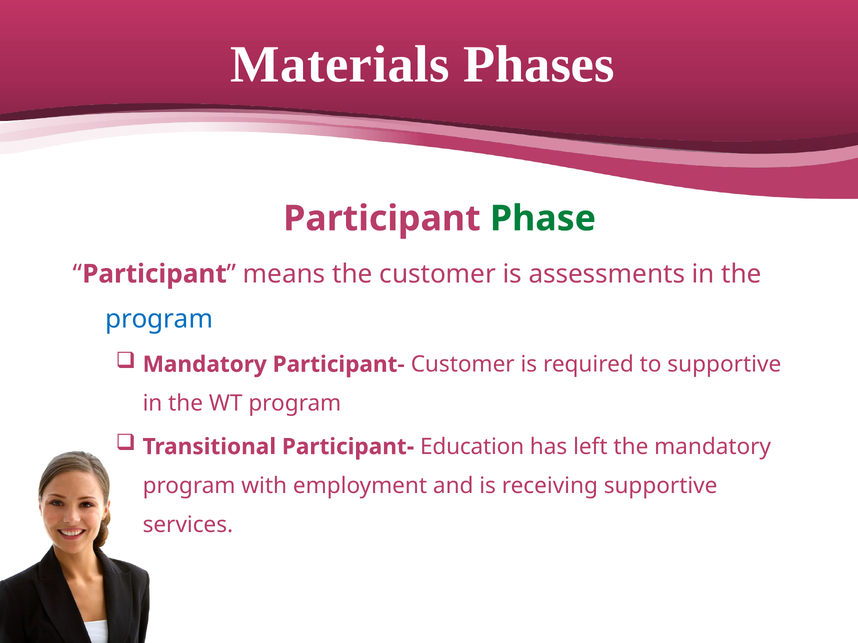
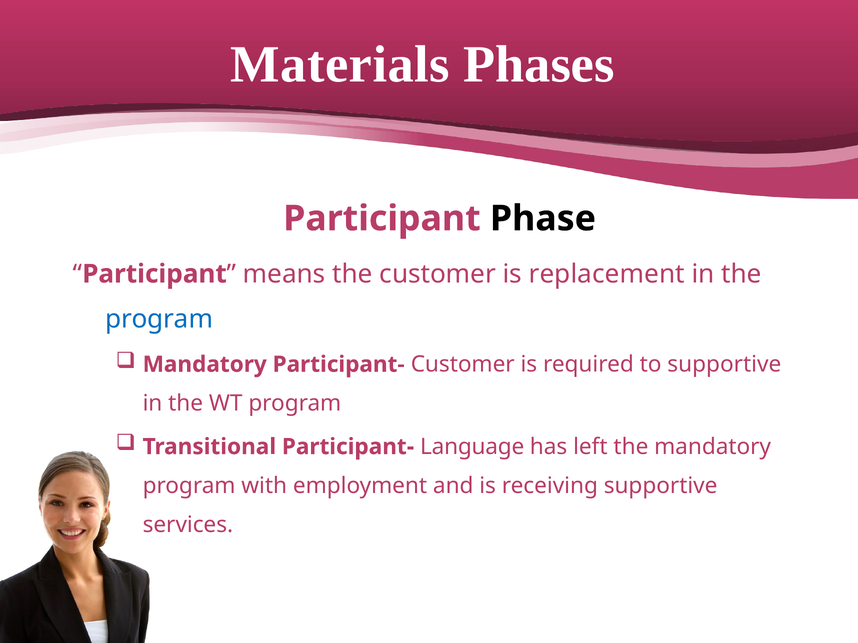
Phase colour: green -> black
assessments: assessments -> replacement
Education: Education -> Language
